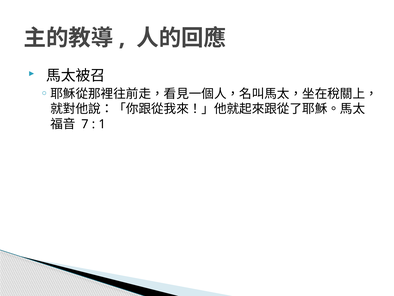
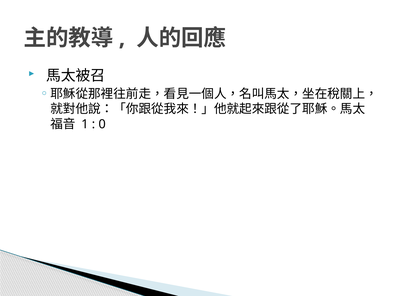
7: 7 -> 1
1: 1 -> 0
